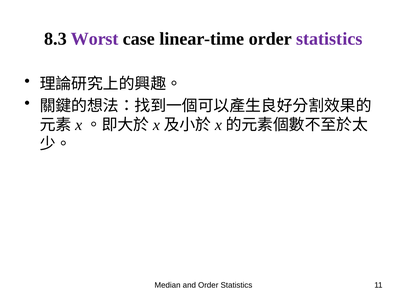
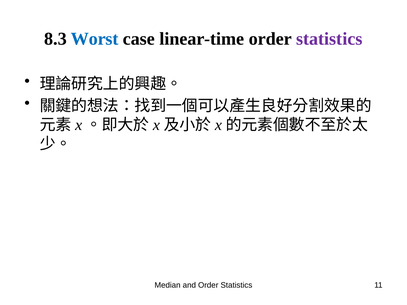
Worst colour: purple -> blue
